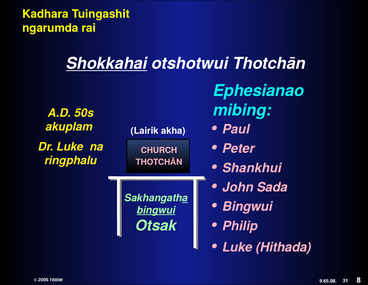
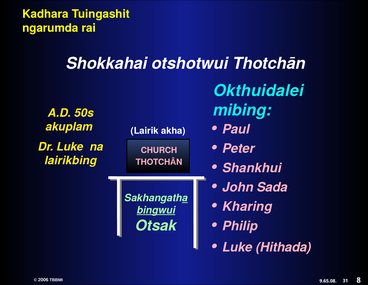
Shokkahai underline: present -> none
Ephesianao: Ephesianao -> Okthuidalei
ringphalu: ringphalu -> lairikbing
Bingwui at (247, 206): Bingwui -> Kharing
